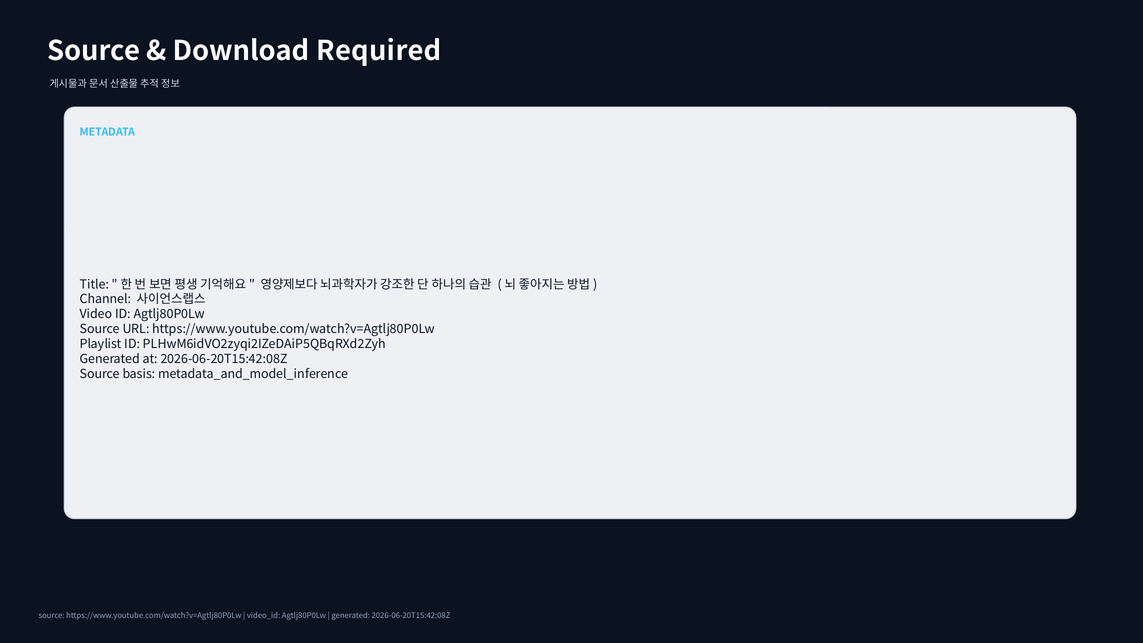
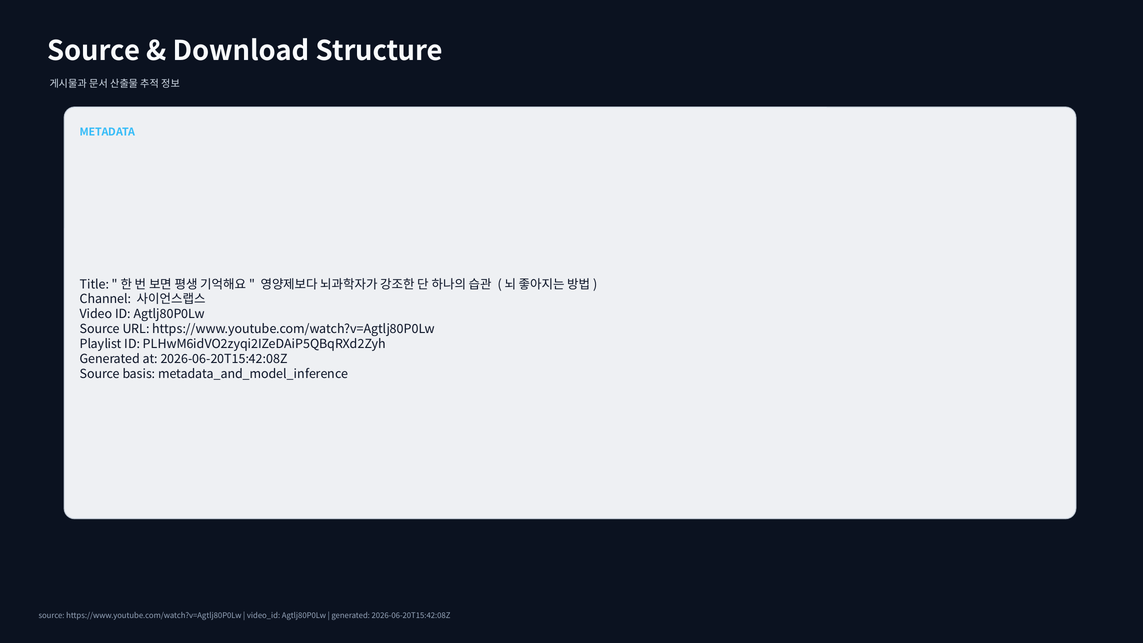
Required: Required -> Structure
